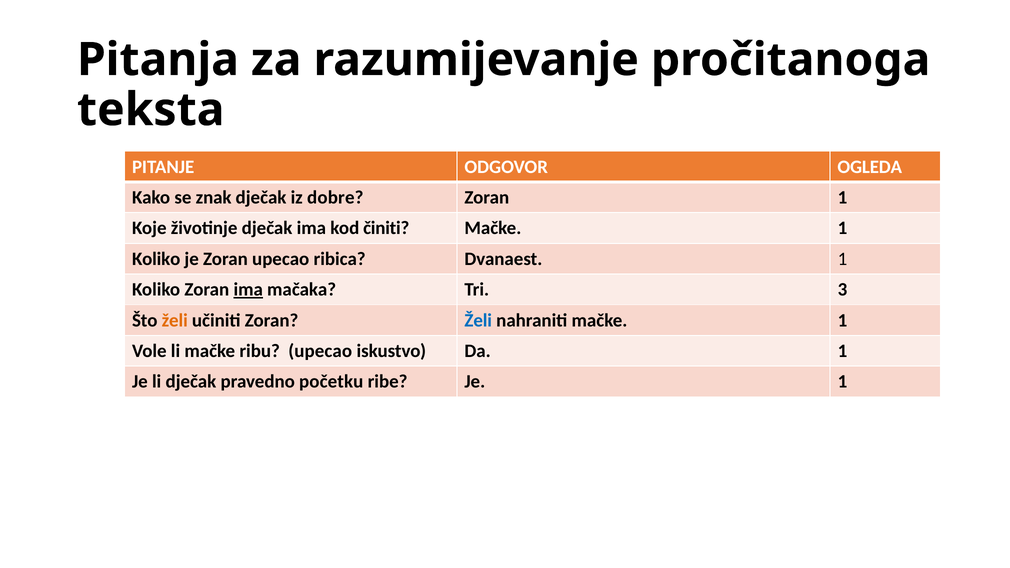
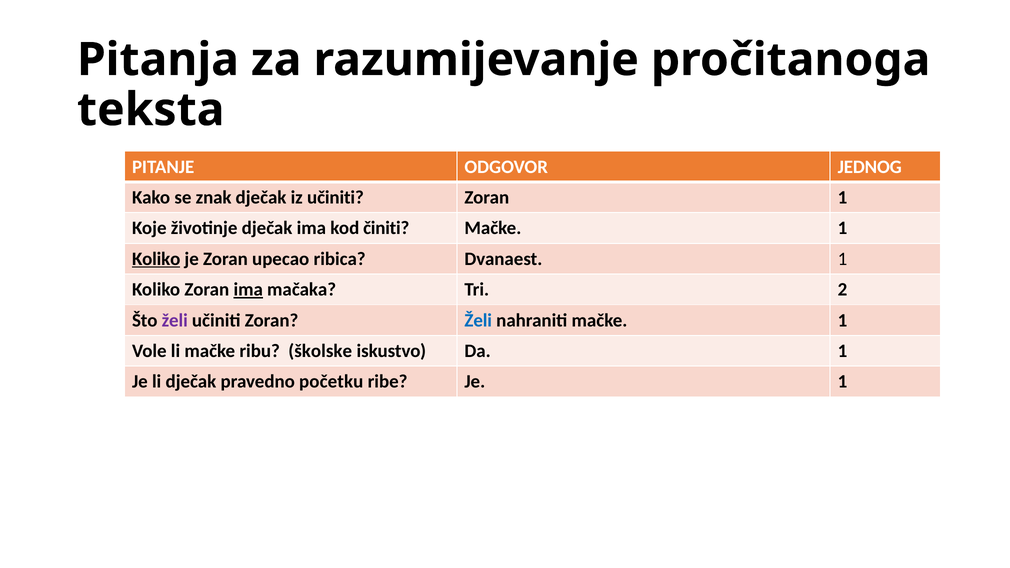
OGLEDA: OGLEDA -> JEDNOG
iz dobre: dobre -> učiniti
Koliko at (156, 259) underline: none -> present
3: 3 -> 2
želi at (175, 320) colour: orange -> purple
ribu upecao: upecao -> školske
